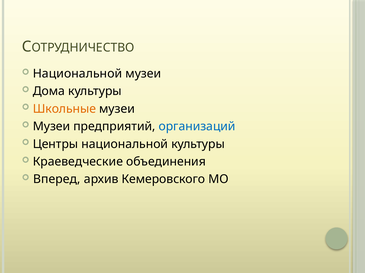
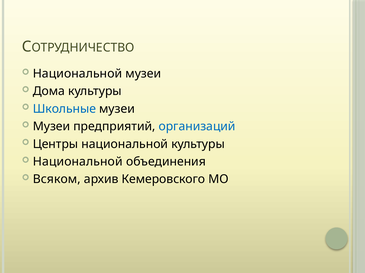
Школьные colour: orange -> blue
Краеведческие at (78, 162): Краеведческие -> Национальной
Вперед: Вперед -> Всяком
